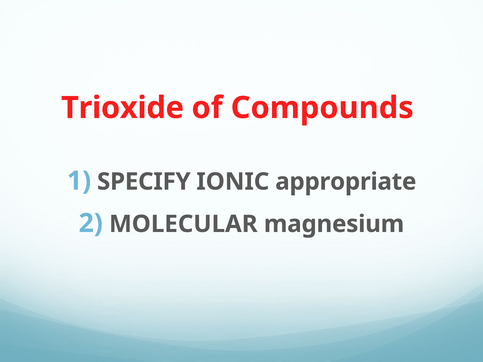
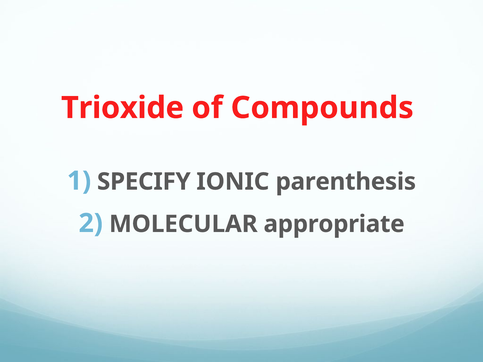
appropriate: appropriate -> parenthesis
magnesium: magnesium -> appropriate
